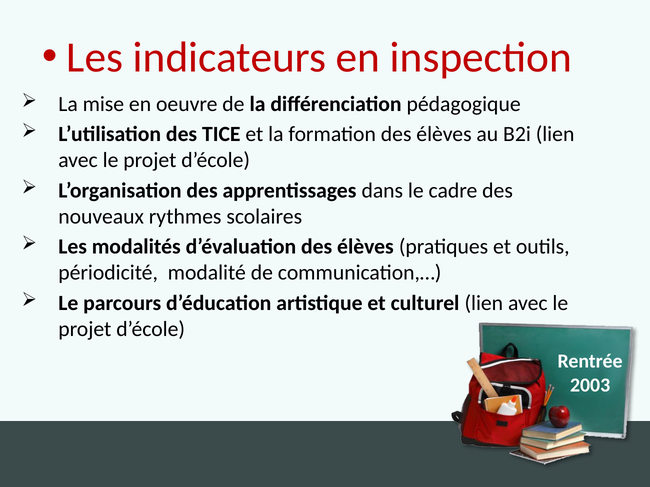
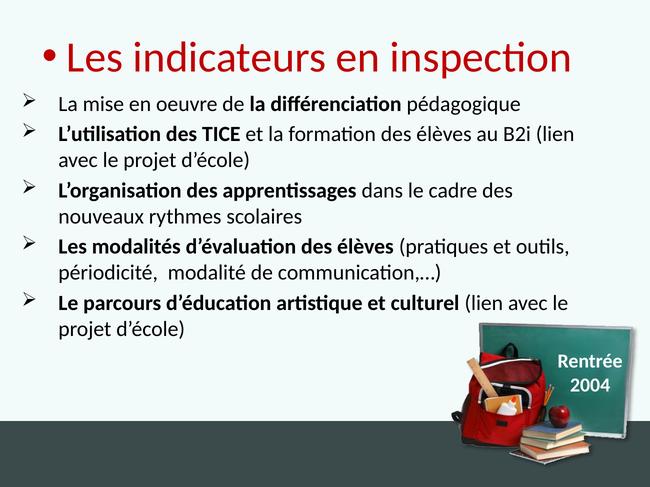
2003: 2003 -> 2004
